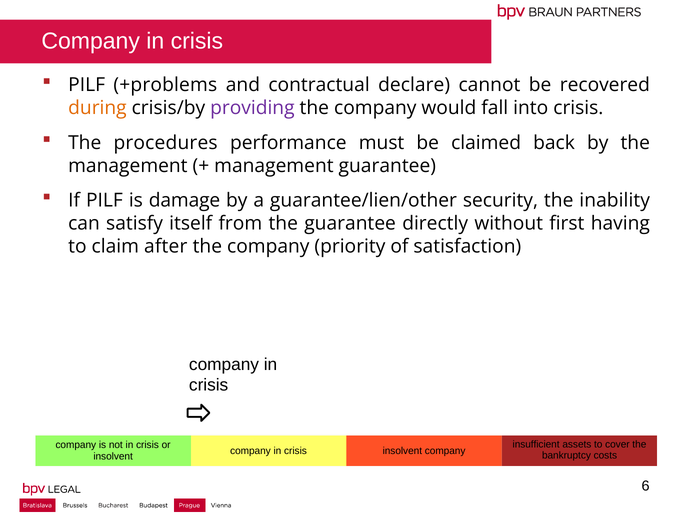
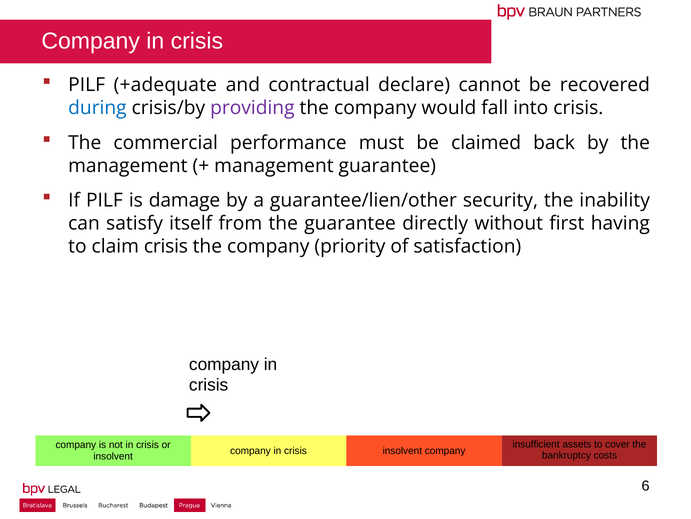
+problems: +problems -> +adequate
during colour: orange -> blue
procedures: procedures -> commercial
claim after: after -> crisis
